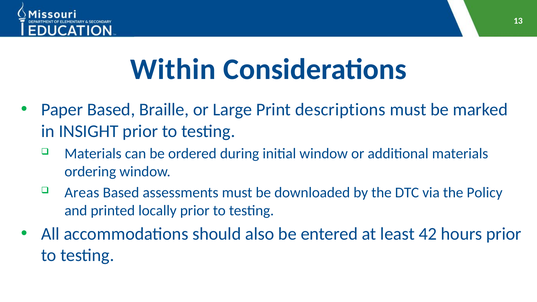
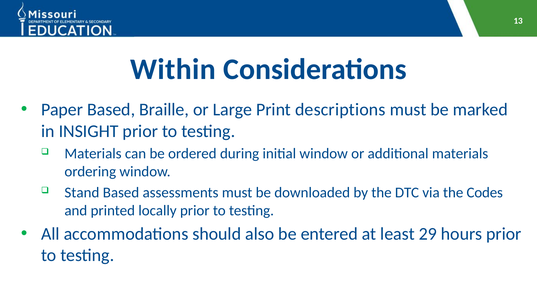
Areas: Areas -> Stand
Policy: Policy -> Codes
42: 42 -> 29
